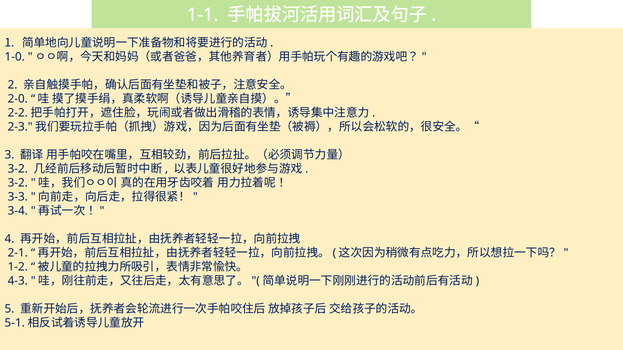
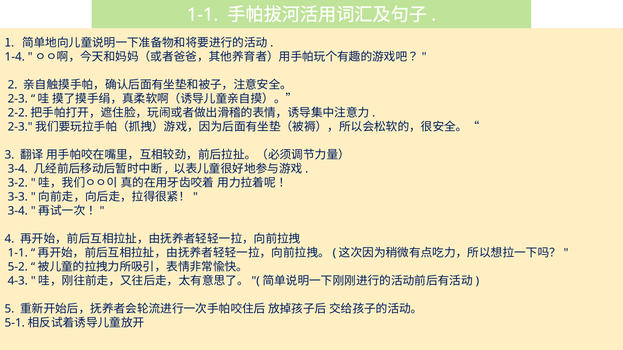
1-0: 1-0 -> 1-4
2-0: 2-0 -> 2-3
3-2 at (18, 169): 3-2 -> 3-4
2-1 at (18, 253): 2-1 -> 1-1
1-2: 1-2 -> 5-2
